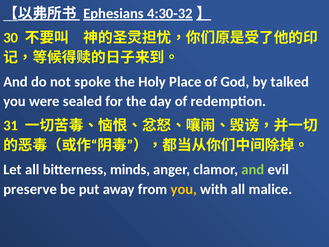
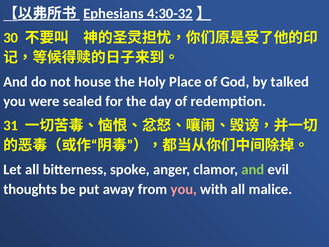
spoke: spoke -> house
minds: minds -> spoke
preserve: preserve -> thoughts
you at (184, 189) colour: yellow -> pink
